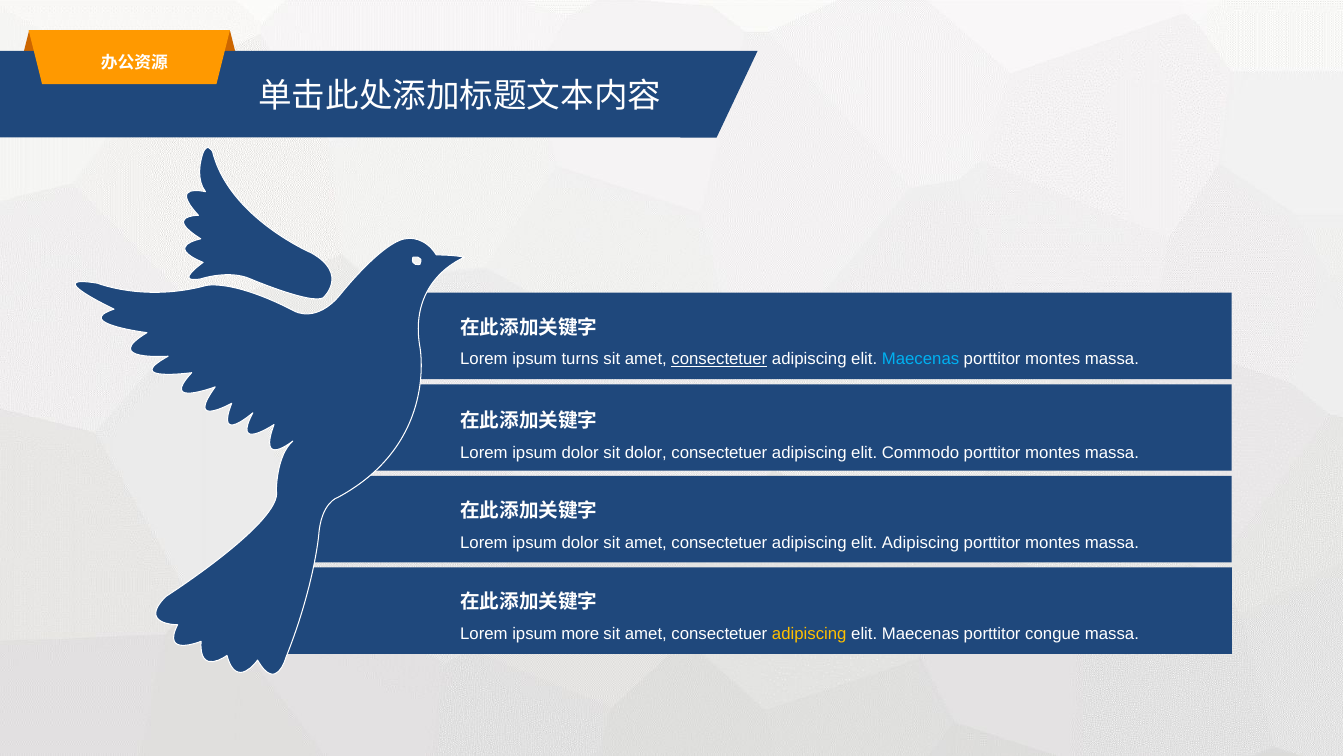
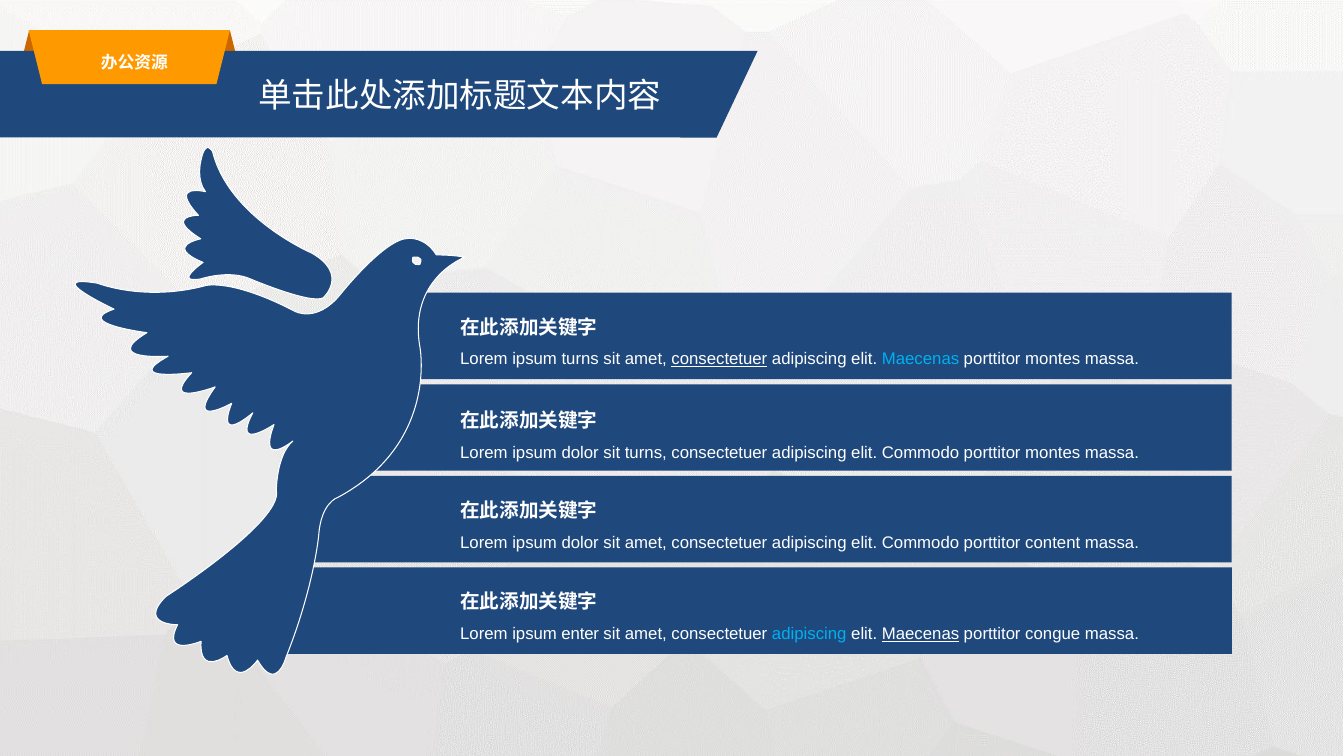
sit dolor: dolor -> turns
Adipiscing at (920, 542): Adipiscing -> Commodo
montes at (1053, 542): montes -> content
more: more -> enter
adipiscing at (809, 634) colour: yellow -> light blue
Maecenas at (921, 634) underline: none -> present
